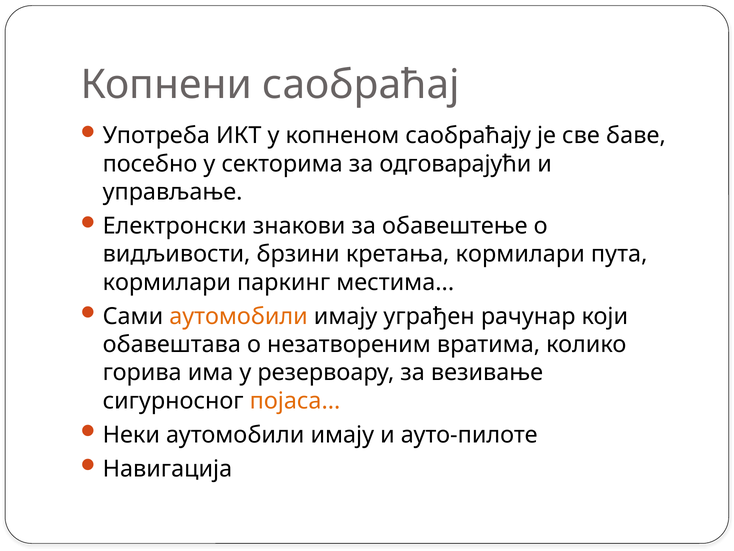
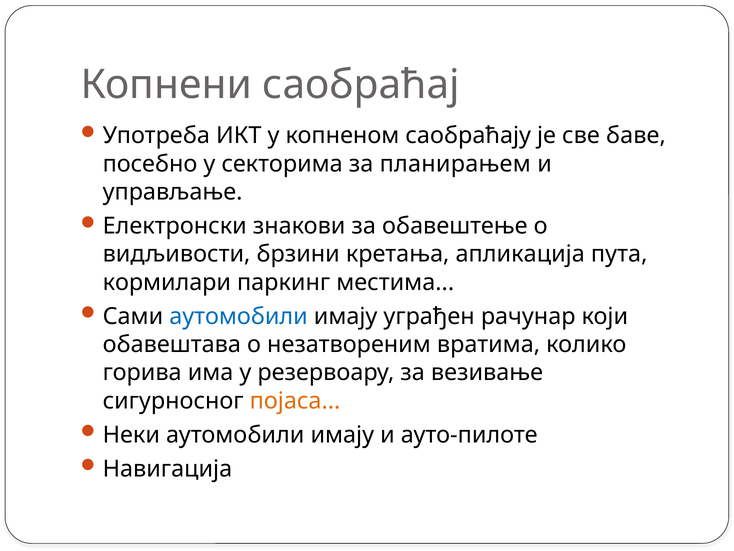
одговарајући: одговарајући -> планирањем
кретања кормилари: кормилари -> апликација
аутомобили at (239, 316) colour: orange -> blue
